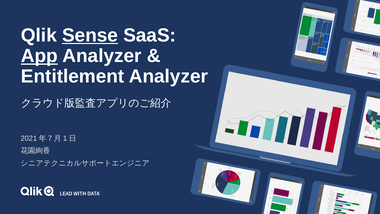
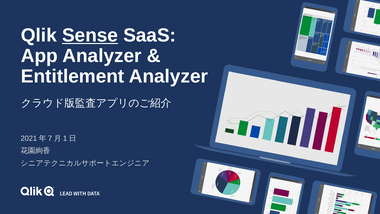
App underline: present -> none
